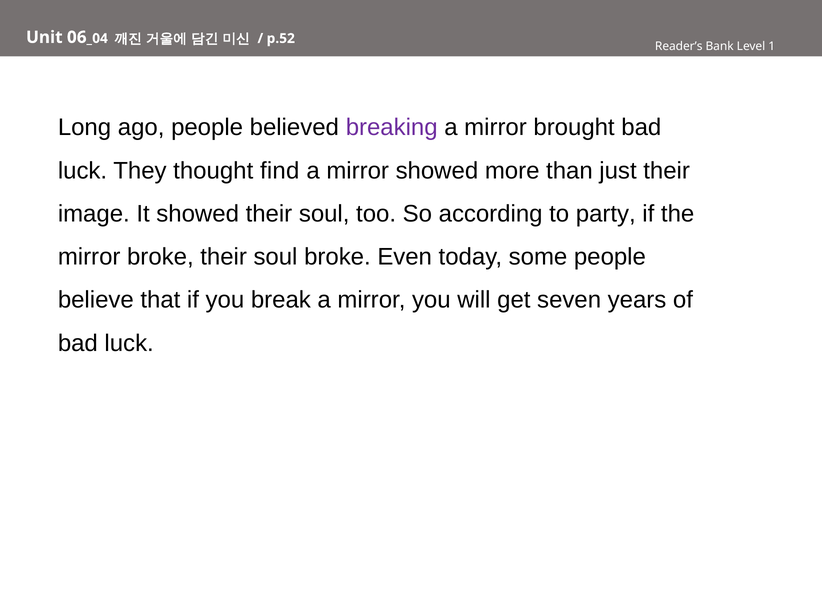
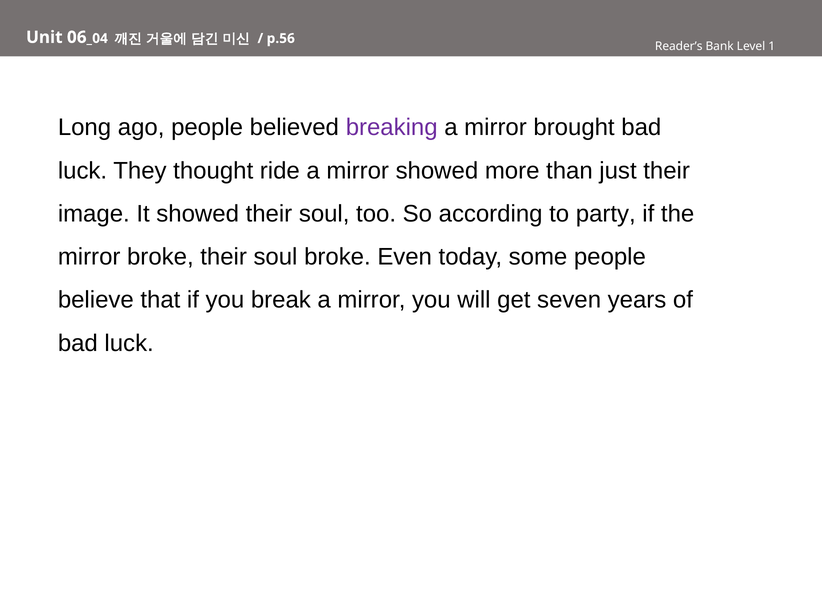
p.52: p.52 -> p.56
find: find -> ride
